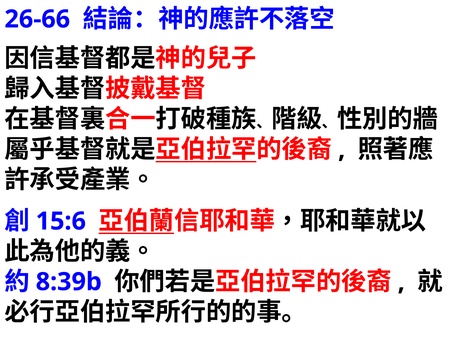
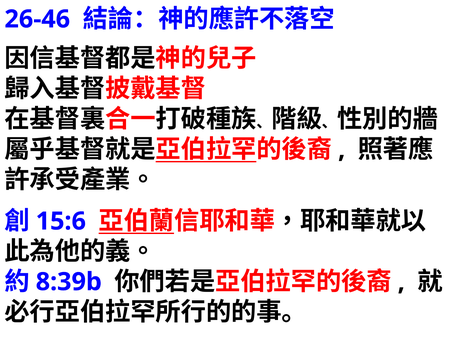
26-66: 26-66 -> 26-46
